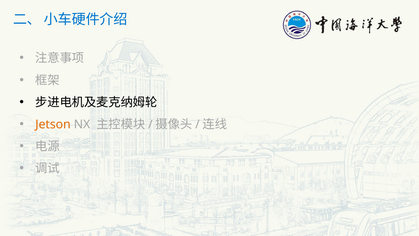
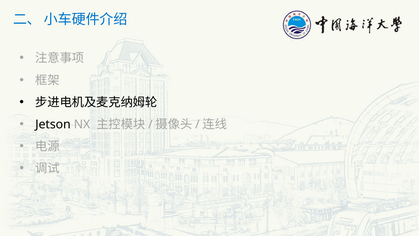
Jetson colour: orange -> black
